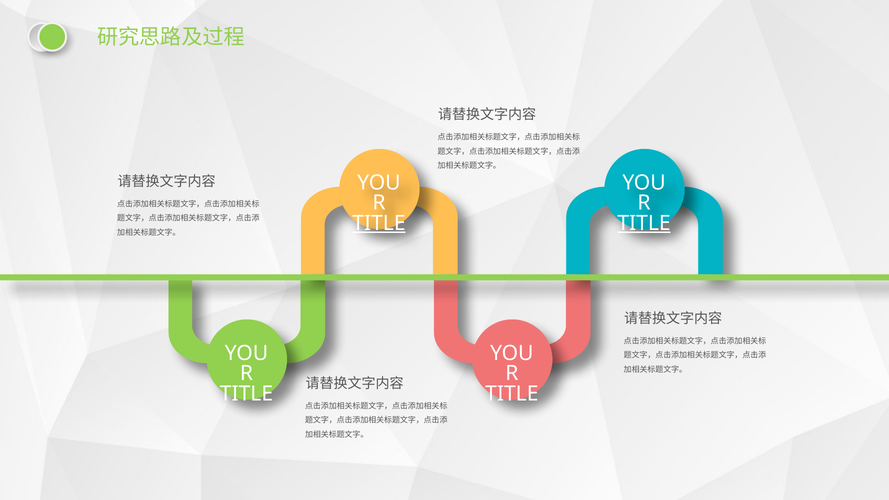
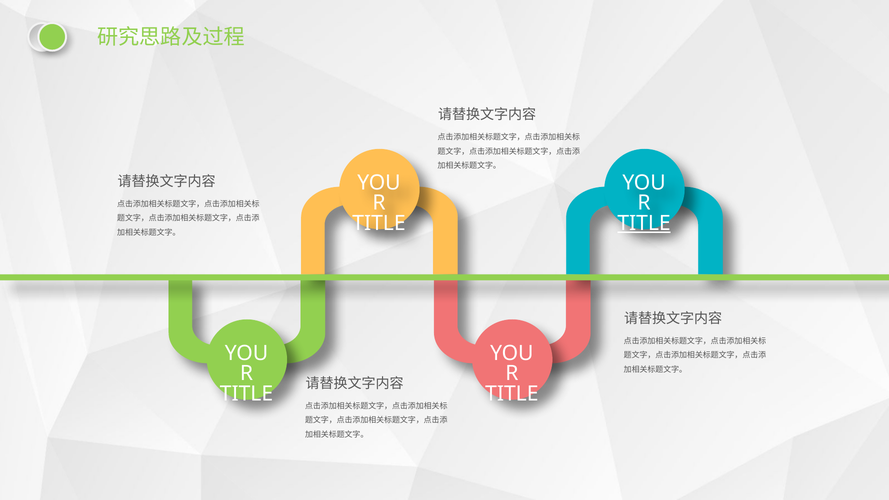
TITLE at (379, 223) underline: present -> none
